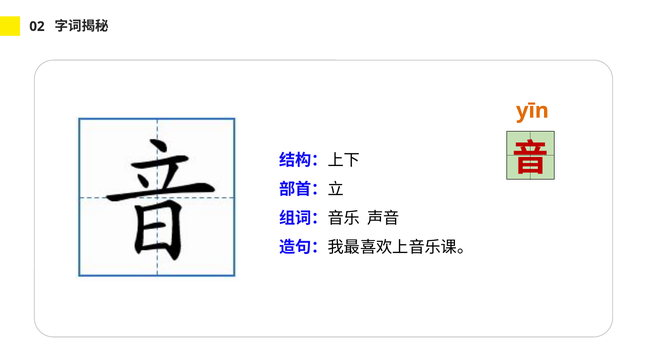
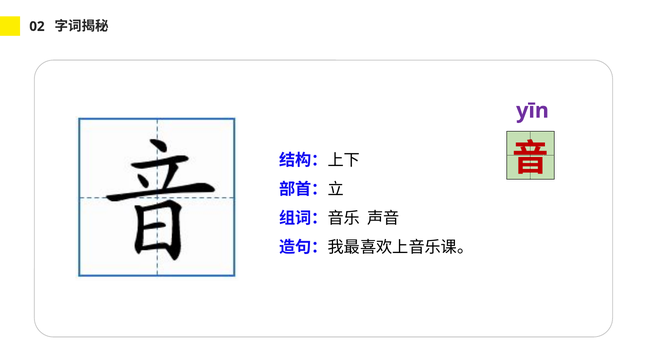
yīn colour: orange -> purple
